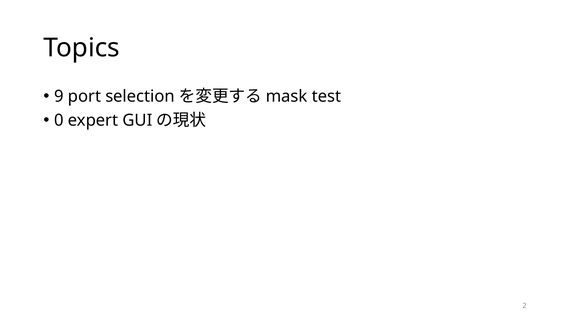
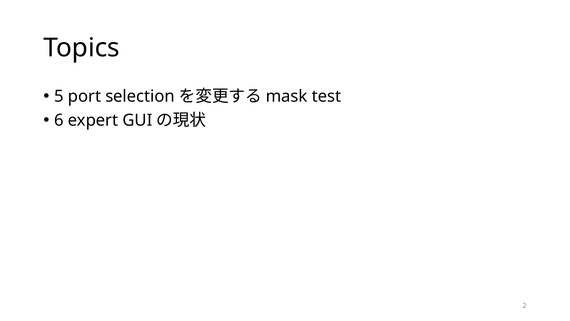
9: 9 -> 5
0: 0 -> 6
